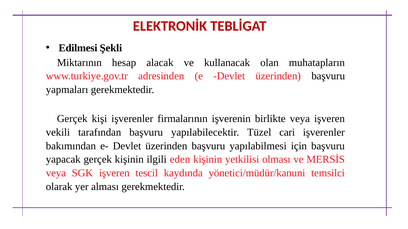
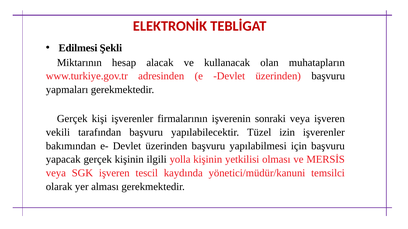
birlikte: birlikte -> sonraki
cari: cari -> izin
eden: eden -> yolla
